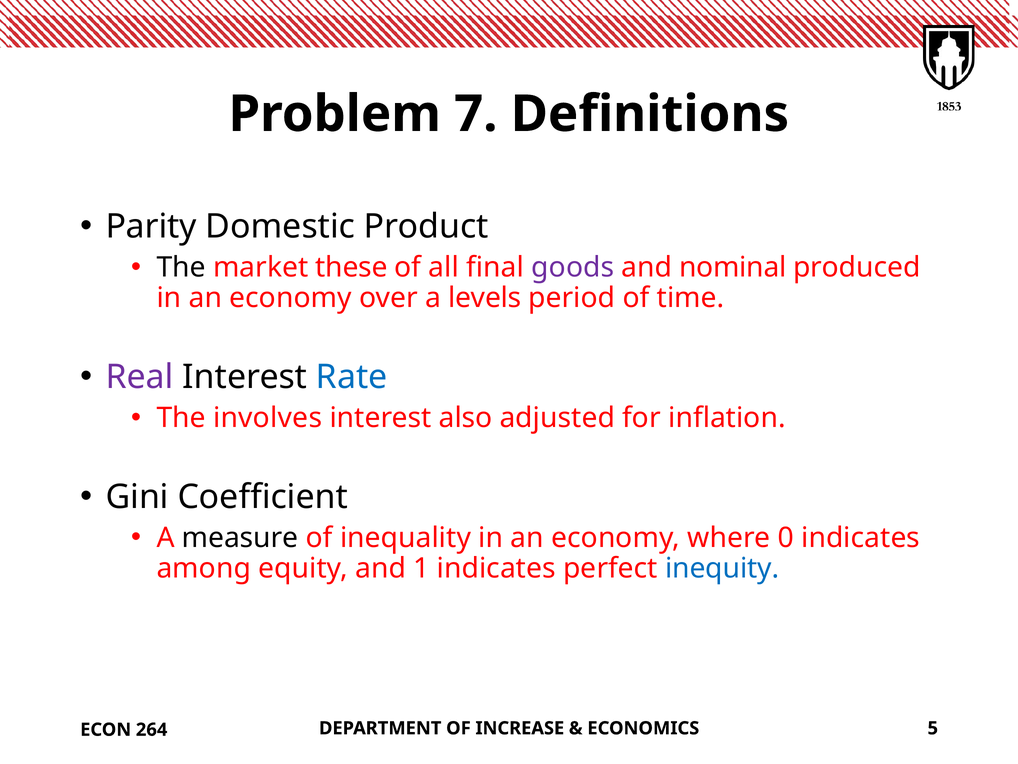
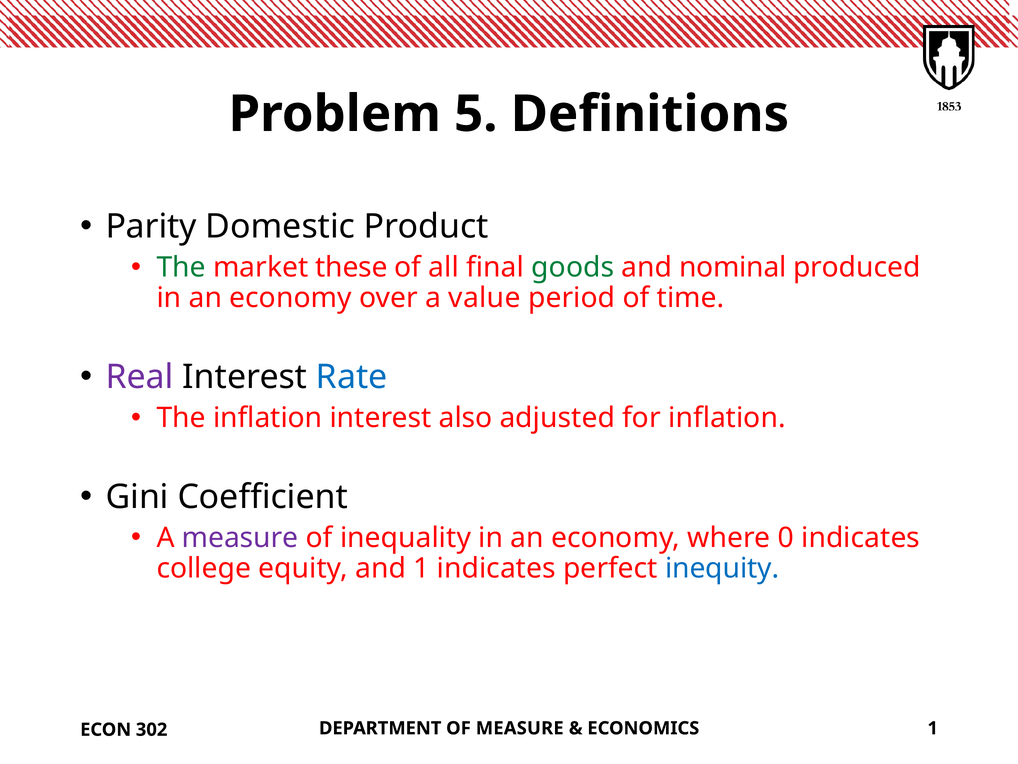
7: 7 -> 5
The at (181, 267) colour: black -> green
goods colour: purple -> green
levels: levels -> value
The involves: involves -> inflation
measure at (240, 537) colour: black -> purple
among: among -> college
OF INCREASE: INCREASE -> MEASURE
ECONOMICS 5: 5 -> 1
264: 264 -> 302
